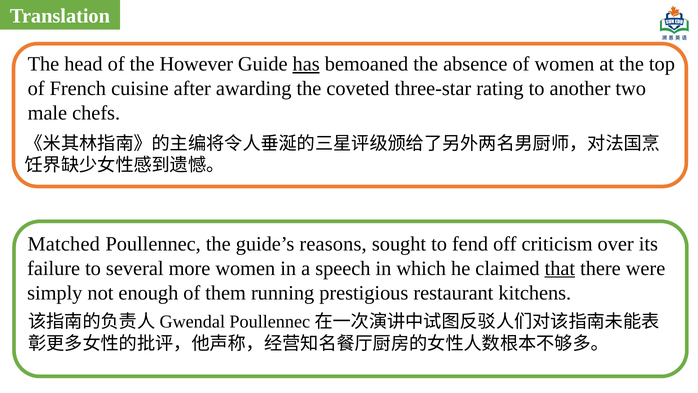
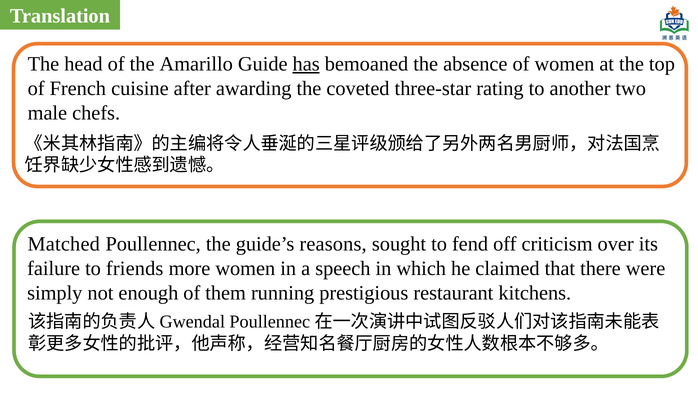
However: However -> Amarillo
several: several -> friends
that underline: present -> none
